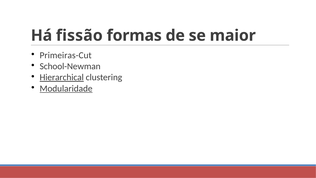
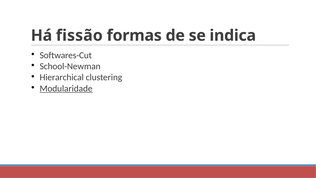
maior: maior -> indica
Primeiras-Cut: Primeiras-Cut -> Softwares-Cut
Hierarchical underline: present -> none
